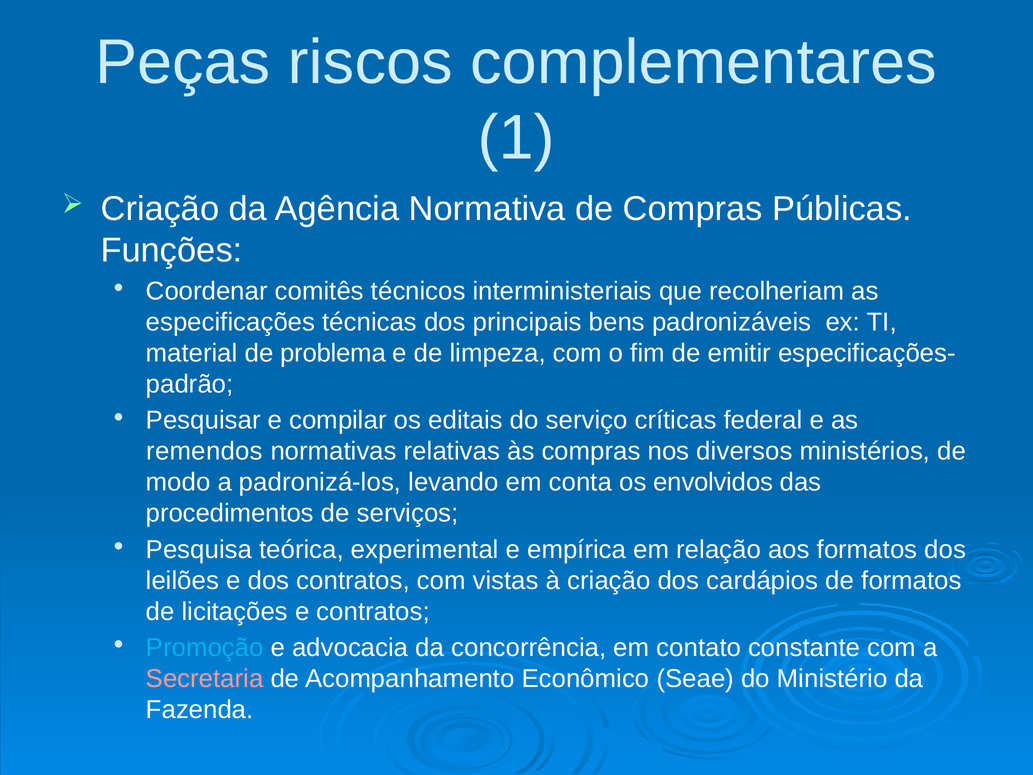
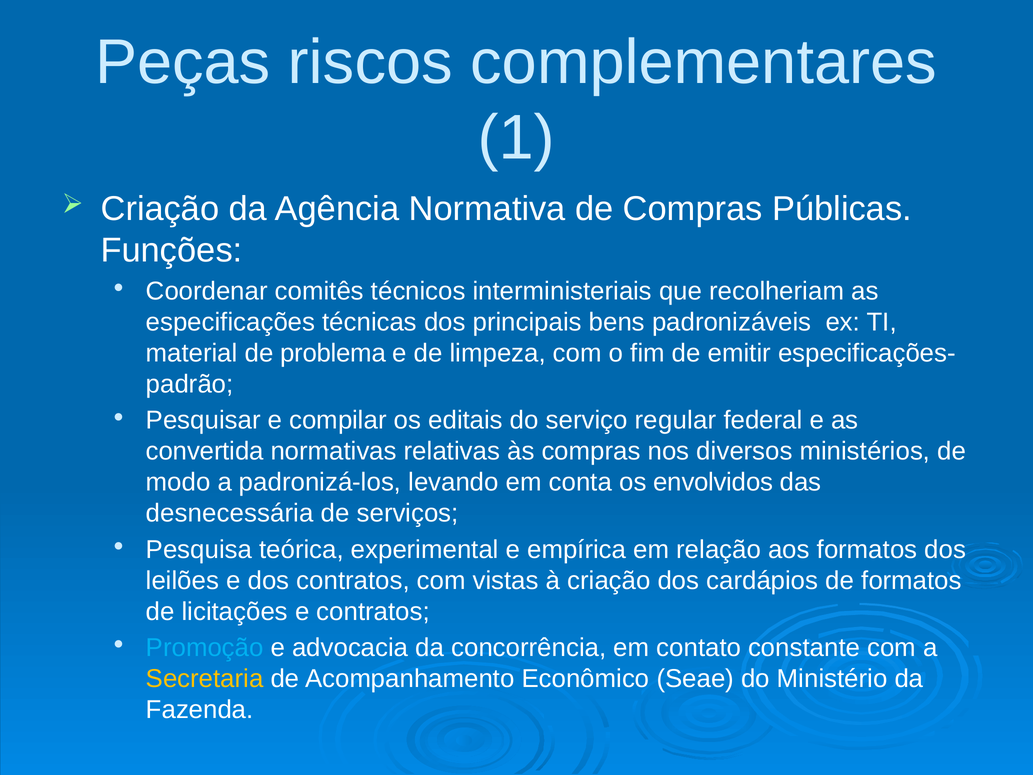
críticas: críticas -> regular
remendos: remendos -> convertida
procedimentos: procedimentos -> desnecessária
Secretaria colour: pink -> yellow
